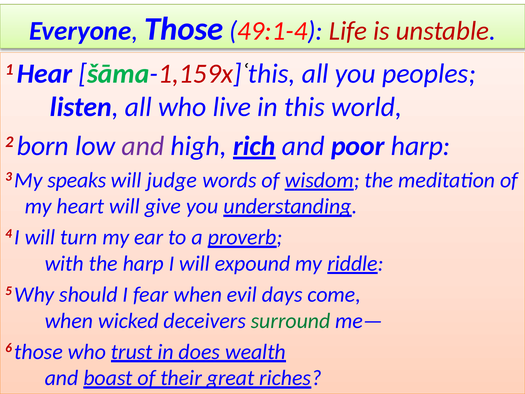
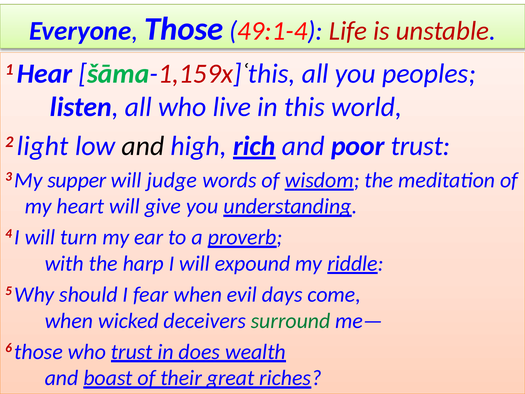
born: born -> light
and at (143, 146) colour: purple -> black
poor harp: harp -> trust
speaks: speaks -> supper
